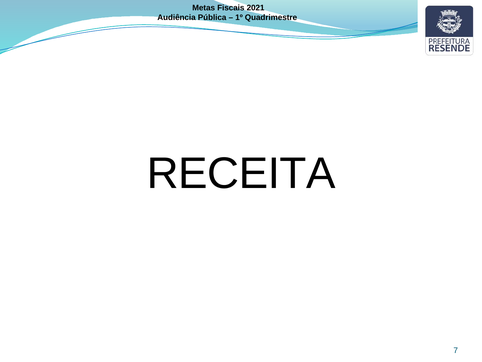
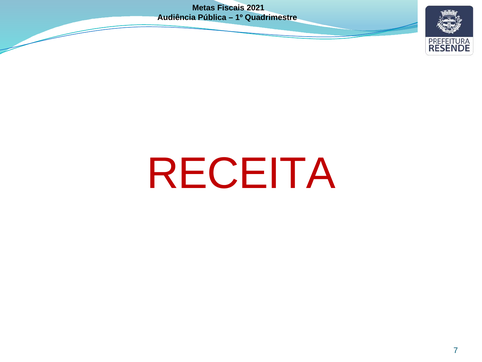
RECEITA colour: black -> red
